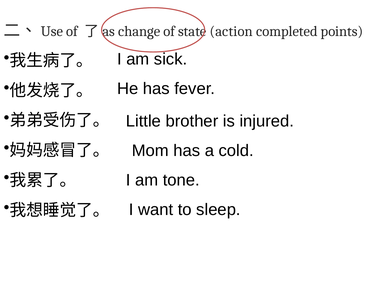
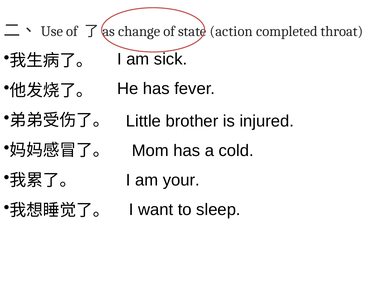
points: points -> throat
tone: tone -> your
